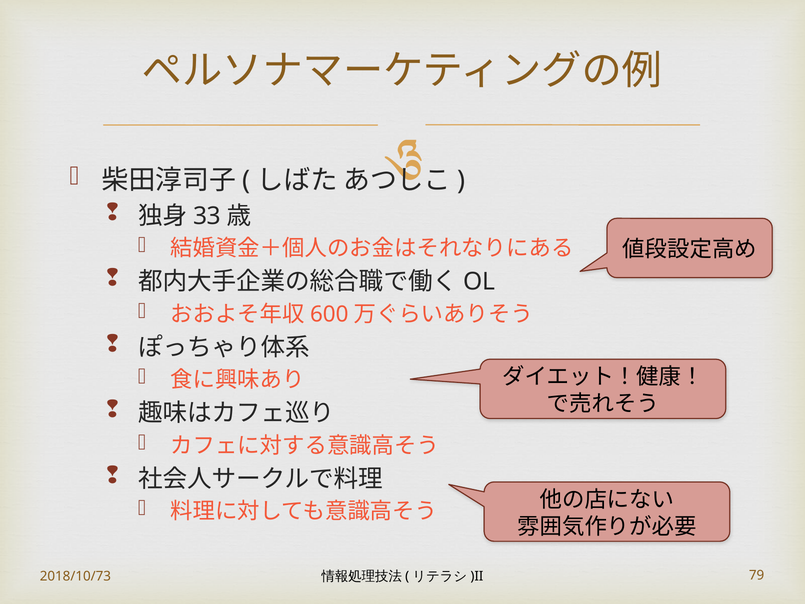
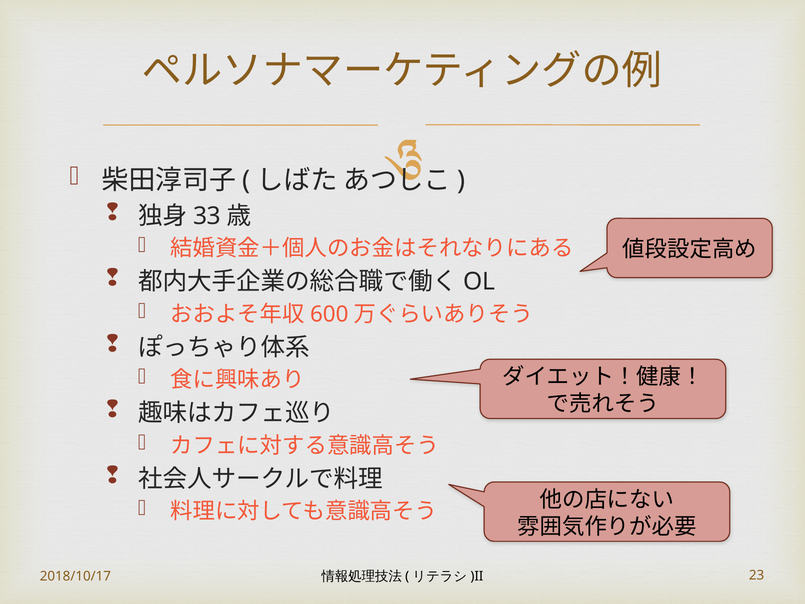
2018/10/73: 2018/10/73 -> 2018/10/17
79: 79 -> 23
